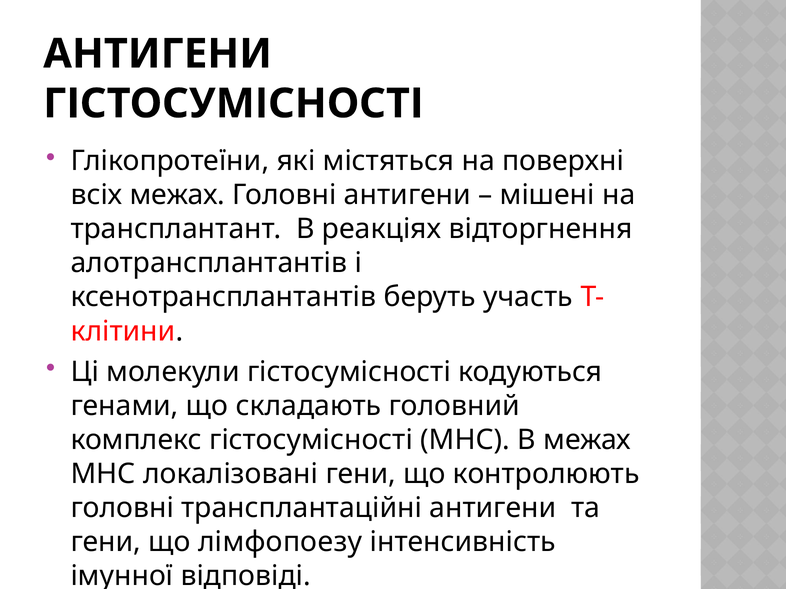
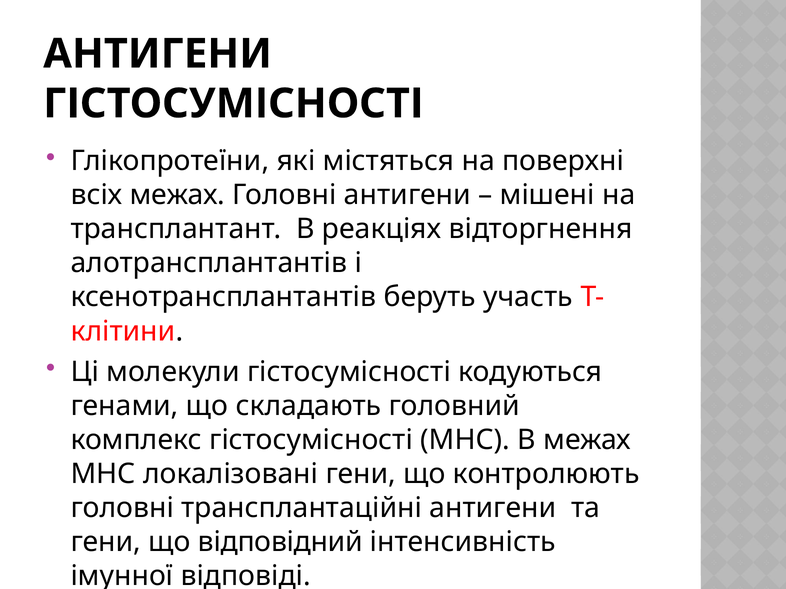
лімфопоезу: лімфопоезу -> відповідний
